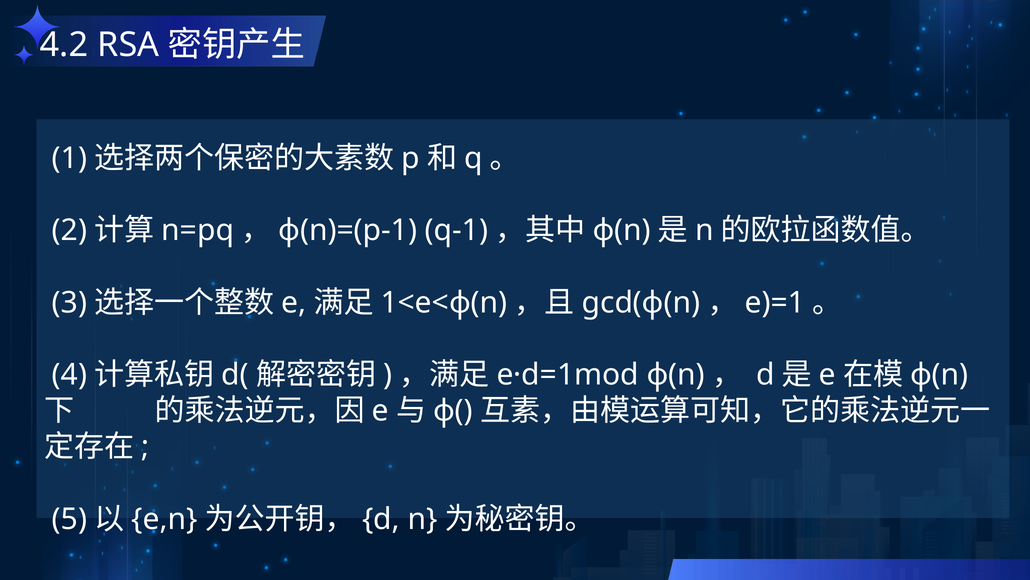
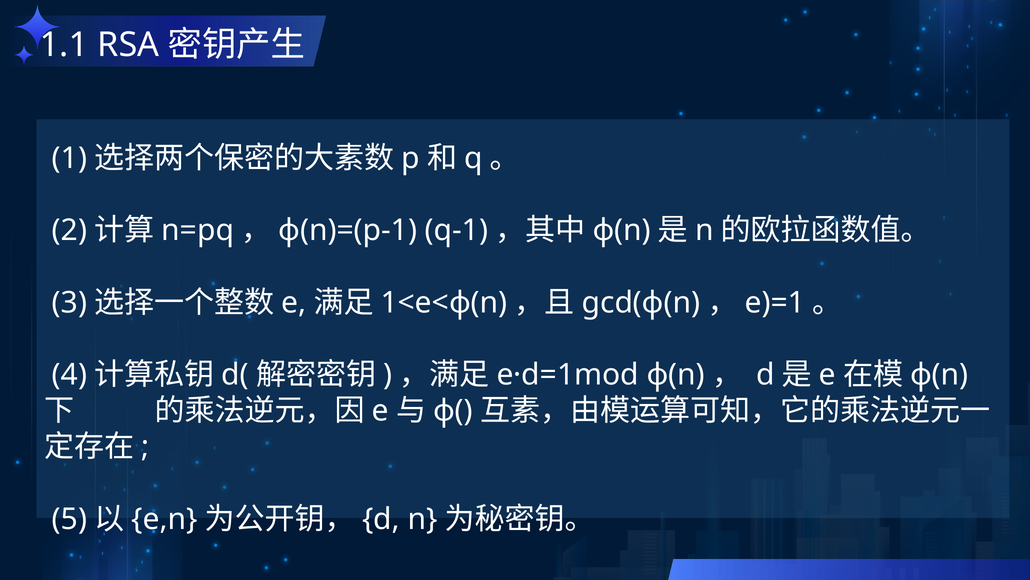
4.2: 4.2 -> 1.1
